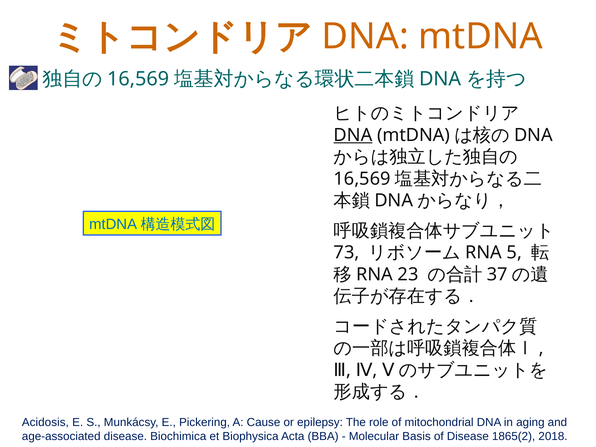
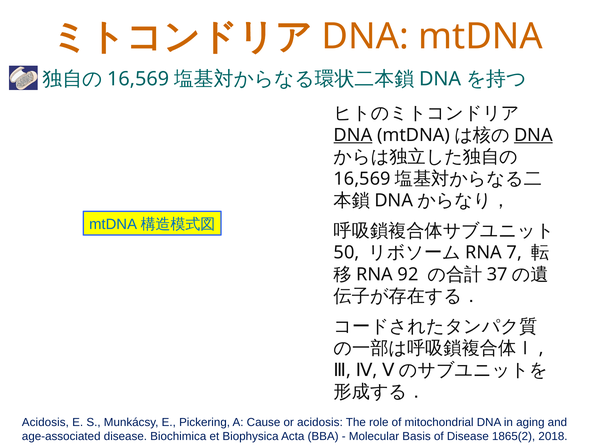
DNA at (533, 135) underline: none -> present
73: 73 -> 50
5: 5 -> 7
23: 23 -> 92
or epilepsy: epilepsy -> acidosis
